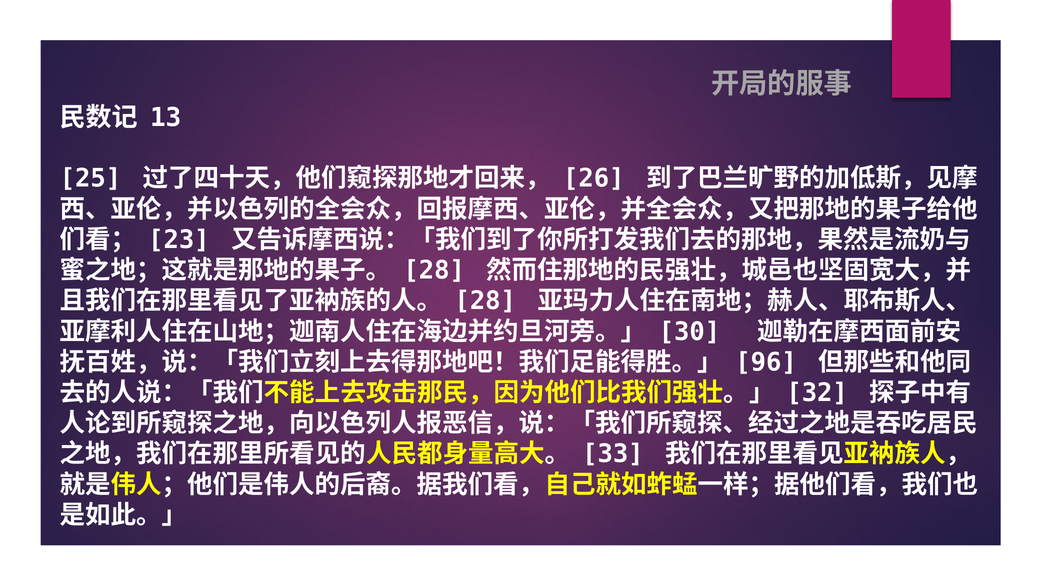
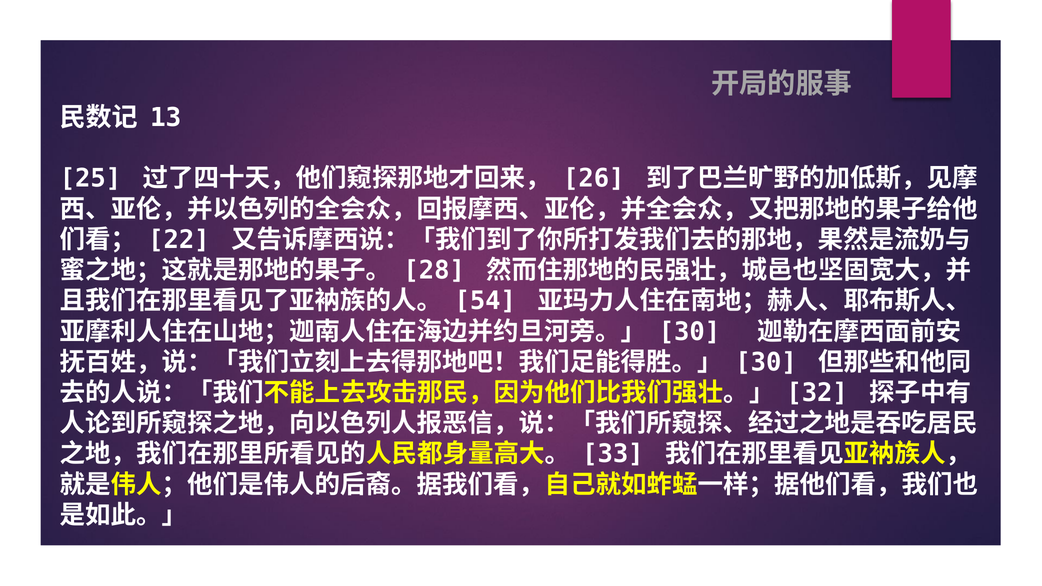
23: 23 -> 22
28 at (485, 301): 28 -> 54
96 at (766, 362): 96 -> 30
